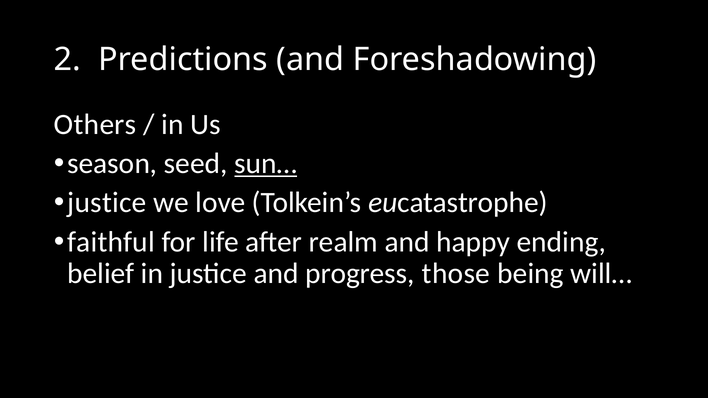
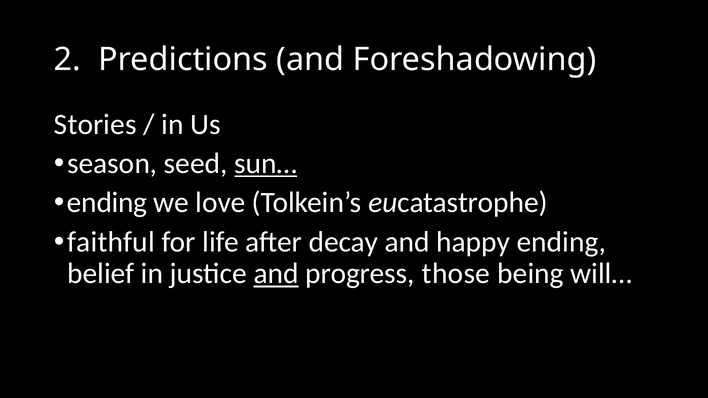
Others: Others -> Stories
justice at (107, 203): justice -> ending
realm: realm -> decay
and at (276, 274) underline: none -> present
